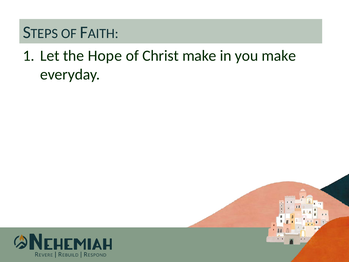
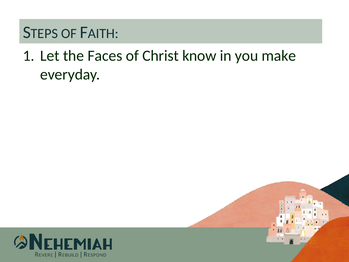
Hope: Hope -> Faces
Christ make: make -> know
